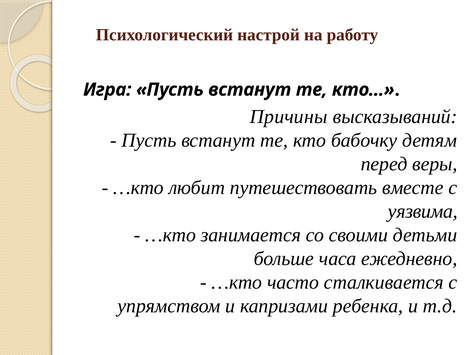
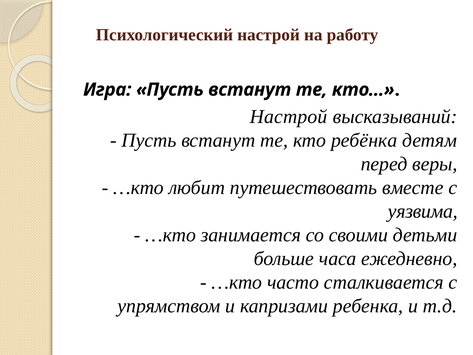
Причины at (289, 116): Причины -> Настрой
бабочку: бабочку -> ребёнка
